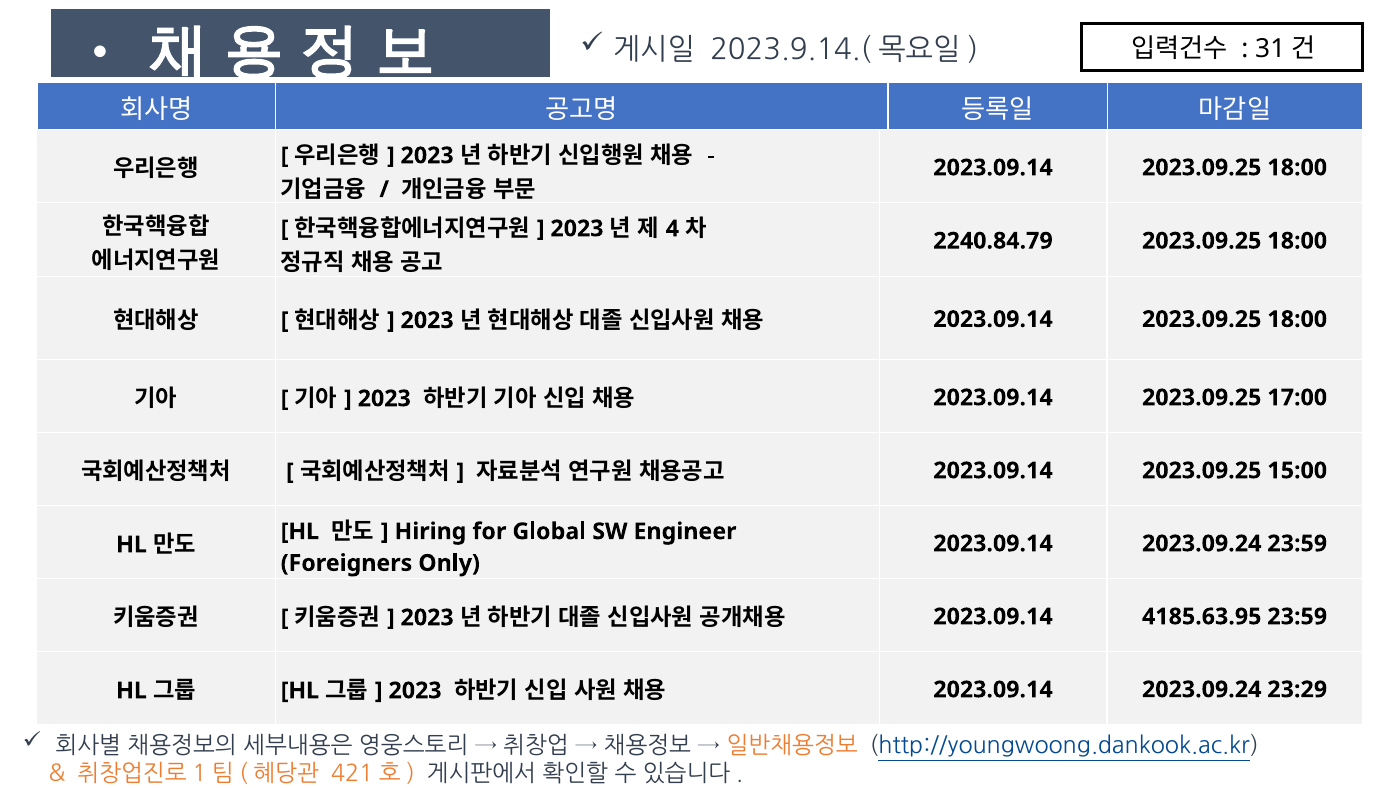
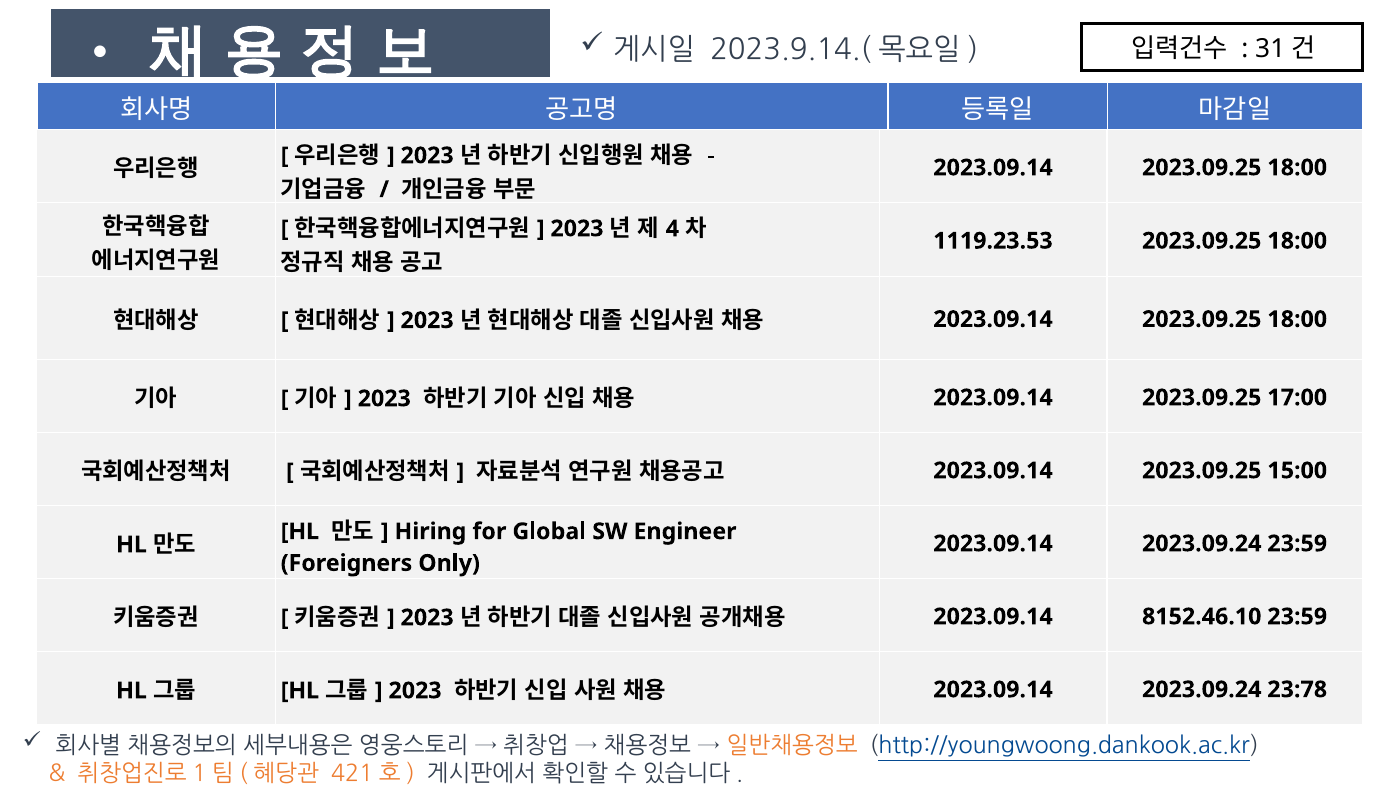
2240.84.79: 2240.84.79 -> 1119.23.53
4185.63.95: 4185.63.95 -> 8152.46.10
23:29: 23:29 -> 23:78
